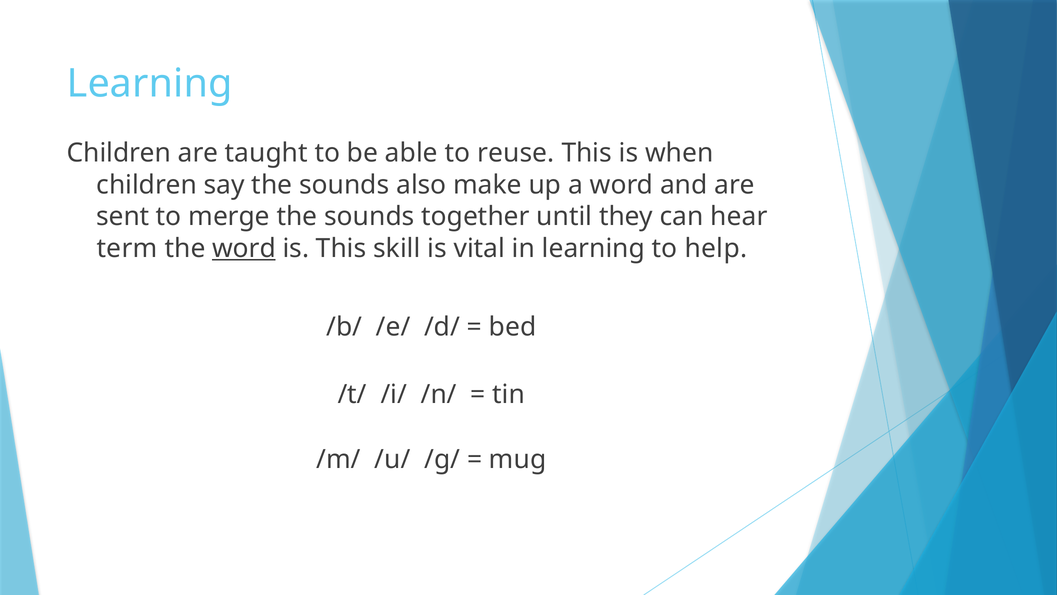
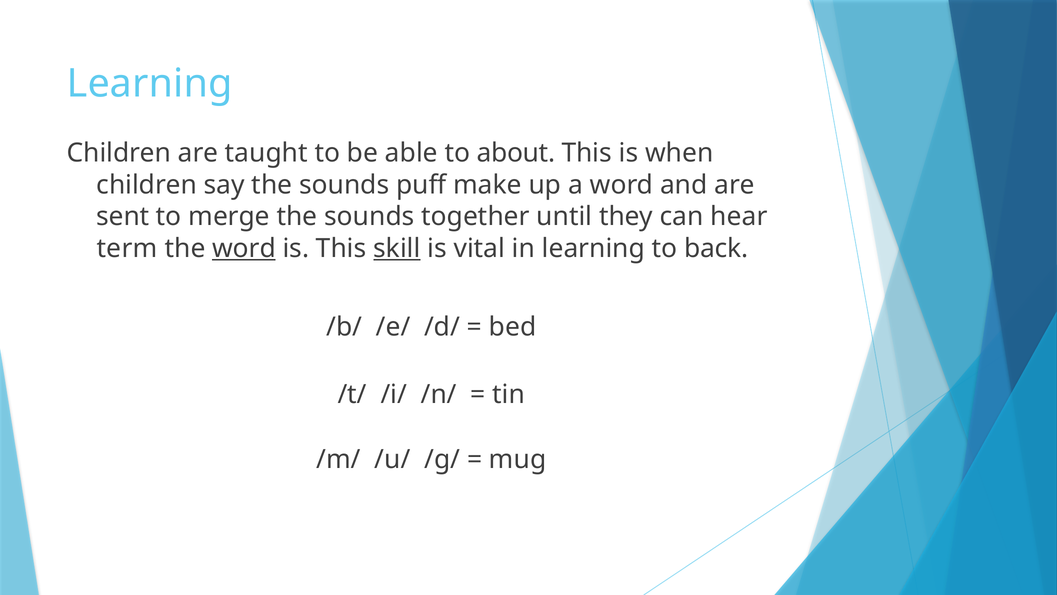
reuse: reuse -> about
also: also -> puff
skill underline: none -> present
help: help -> back
